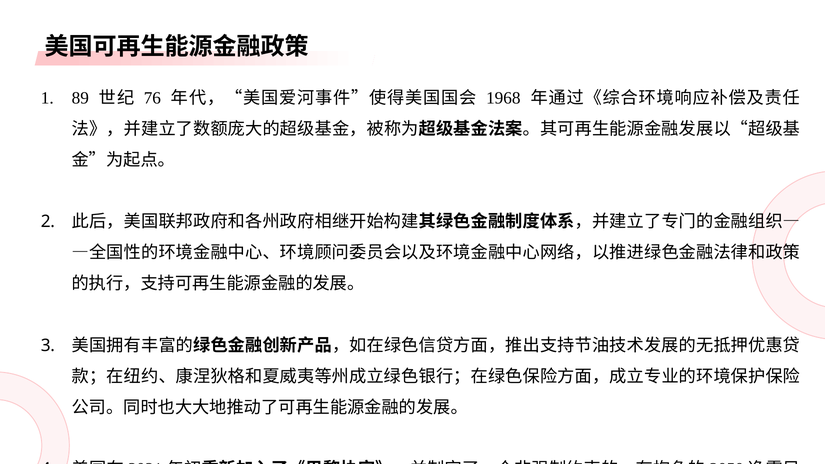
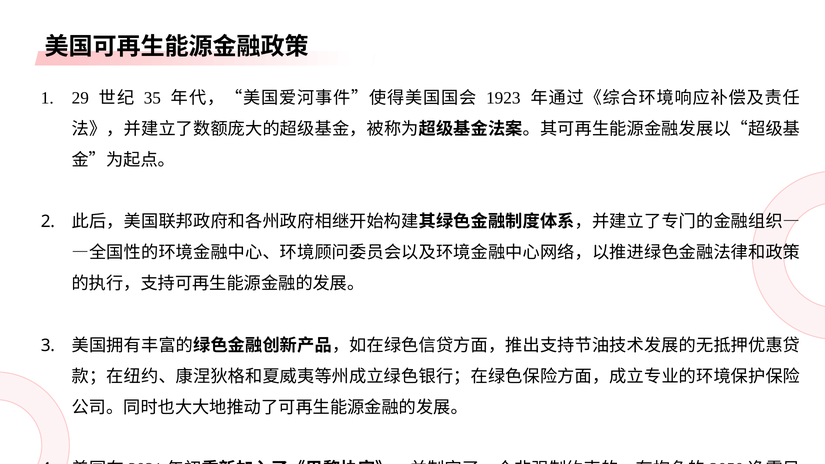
89: 89 -> 29
76: 76 -> 35
1968: 1968 -> 1923
